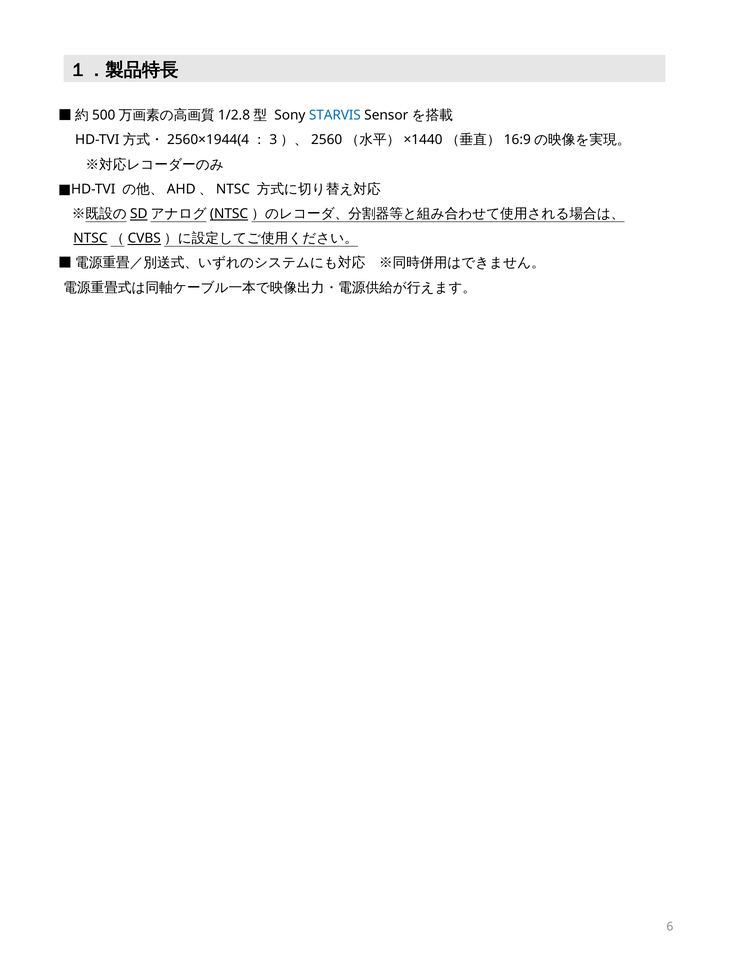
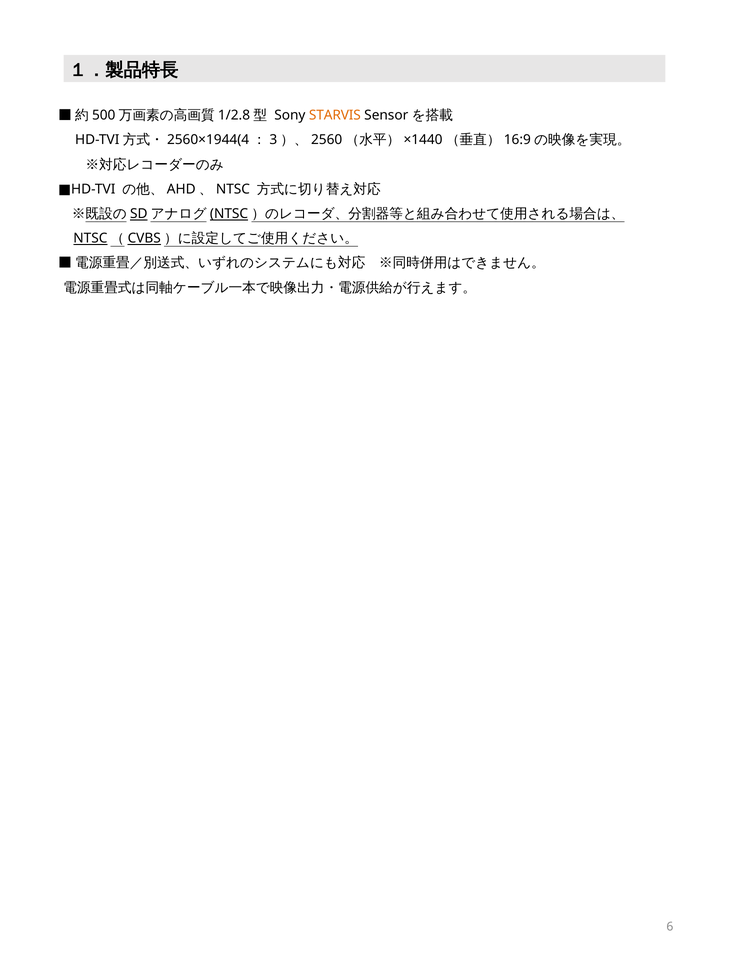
STARVIS colour: blue -> orange
